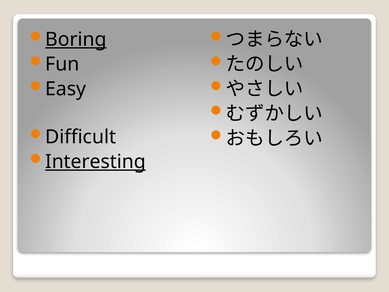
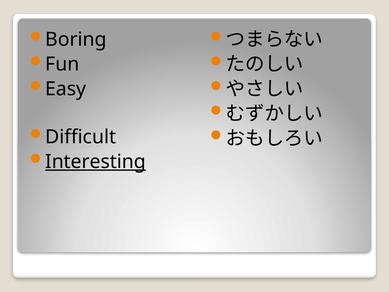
Boring underline: present -> none
